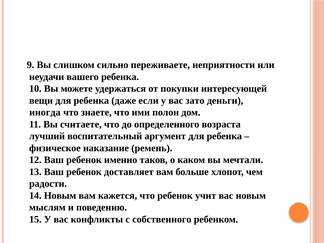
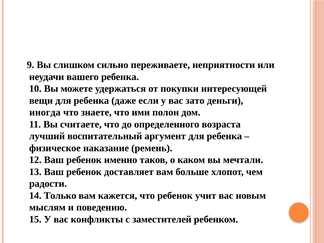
14 Новым: Новым -> Только
собственного: собственного -> заместителей
